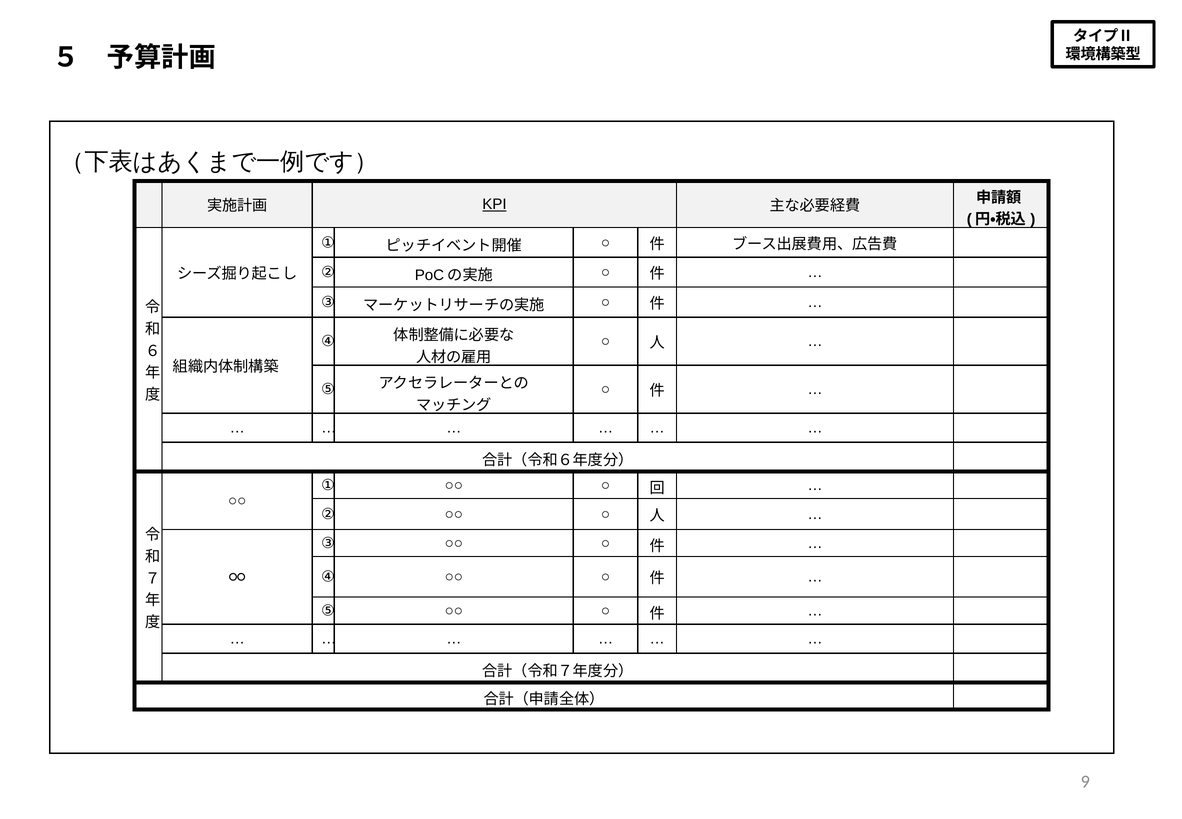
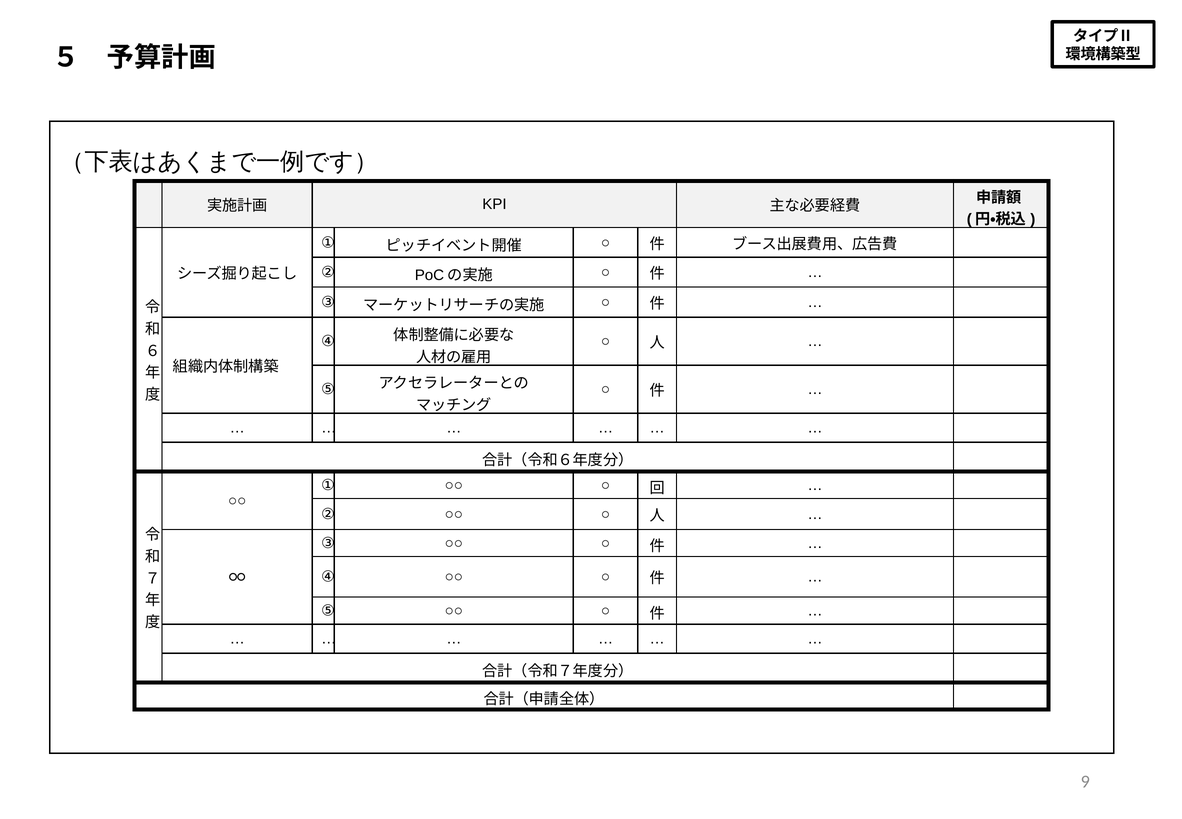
KPI underline: present -> none
